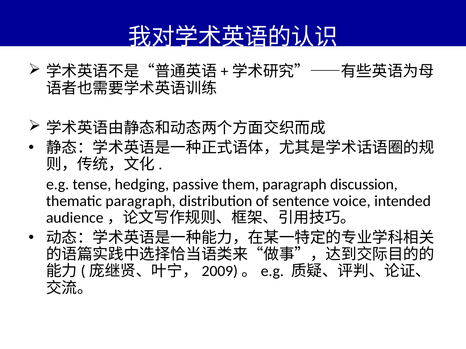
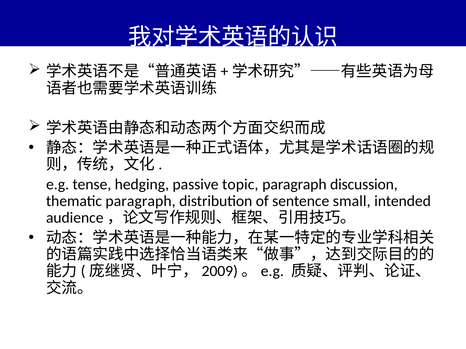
them: them -> topic
voice: voice -> small
